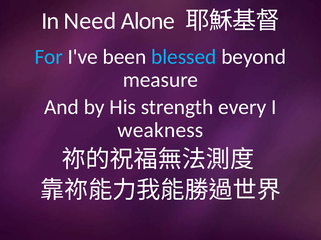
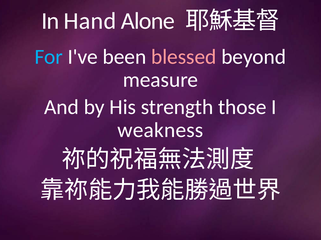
Need: Need -> Hand
blessed colour: light blue -> pink
every: every -> those
